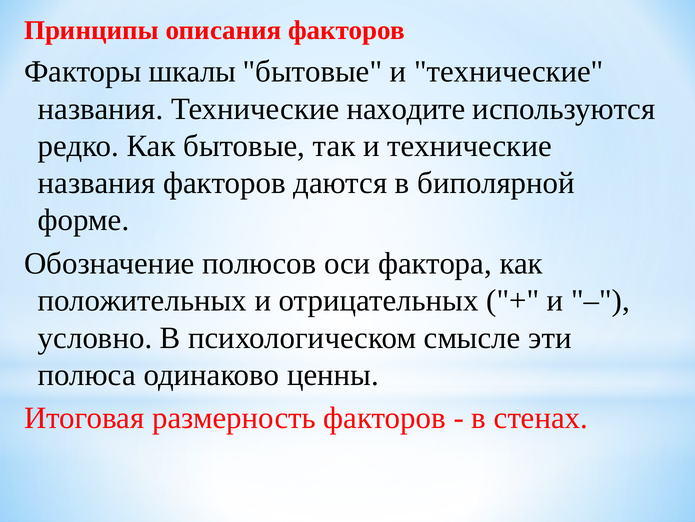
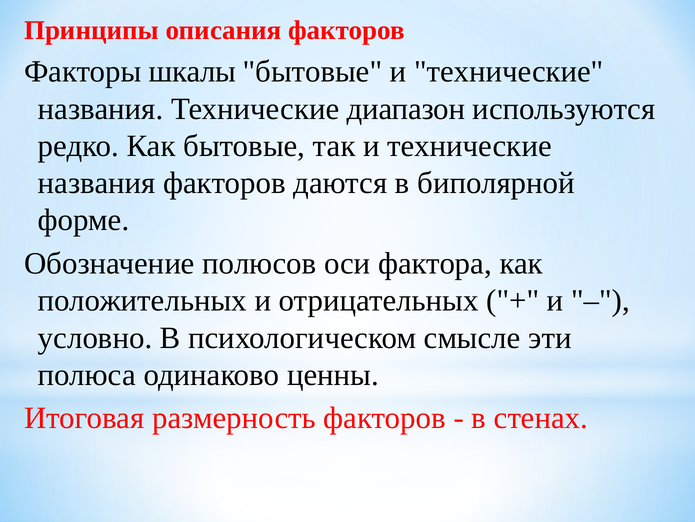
находите: находите -> диапазон
